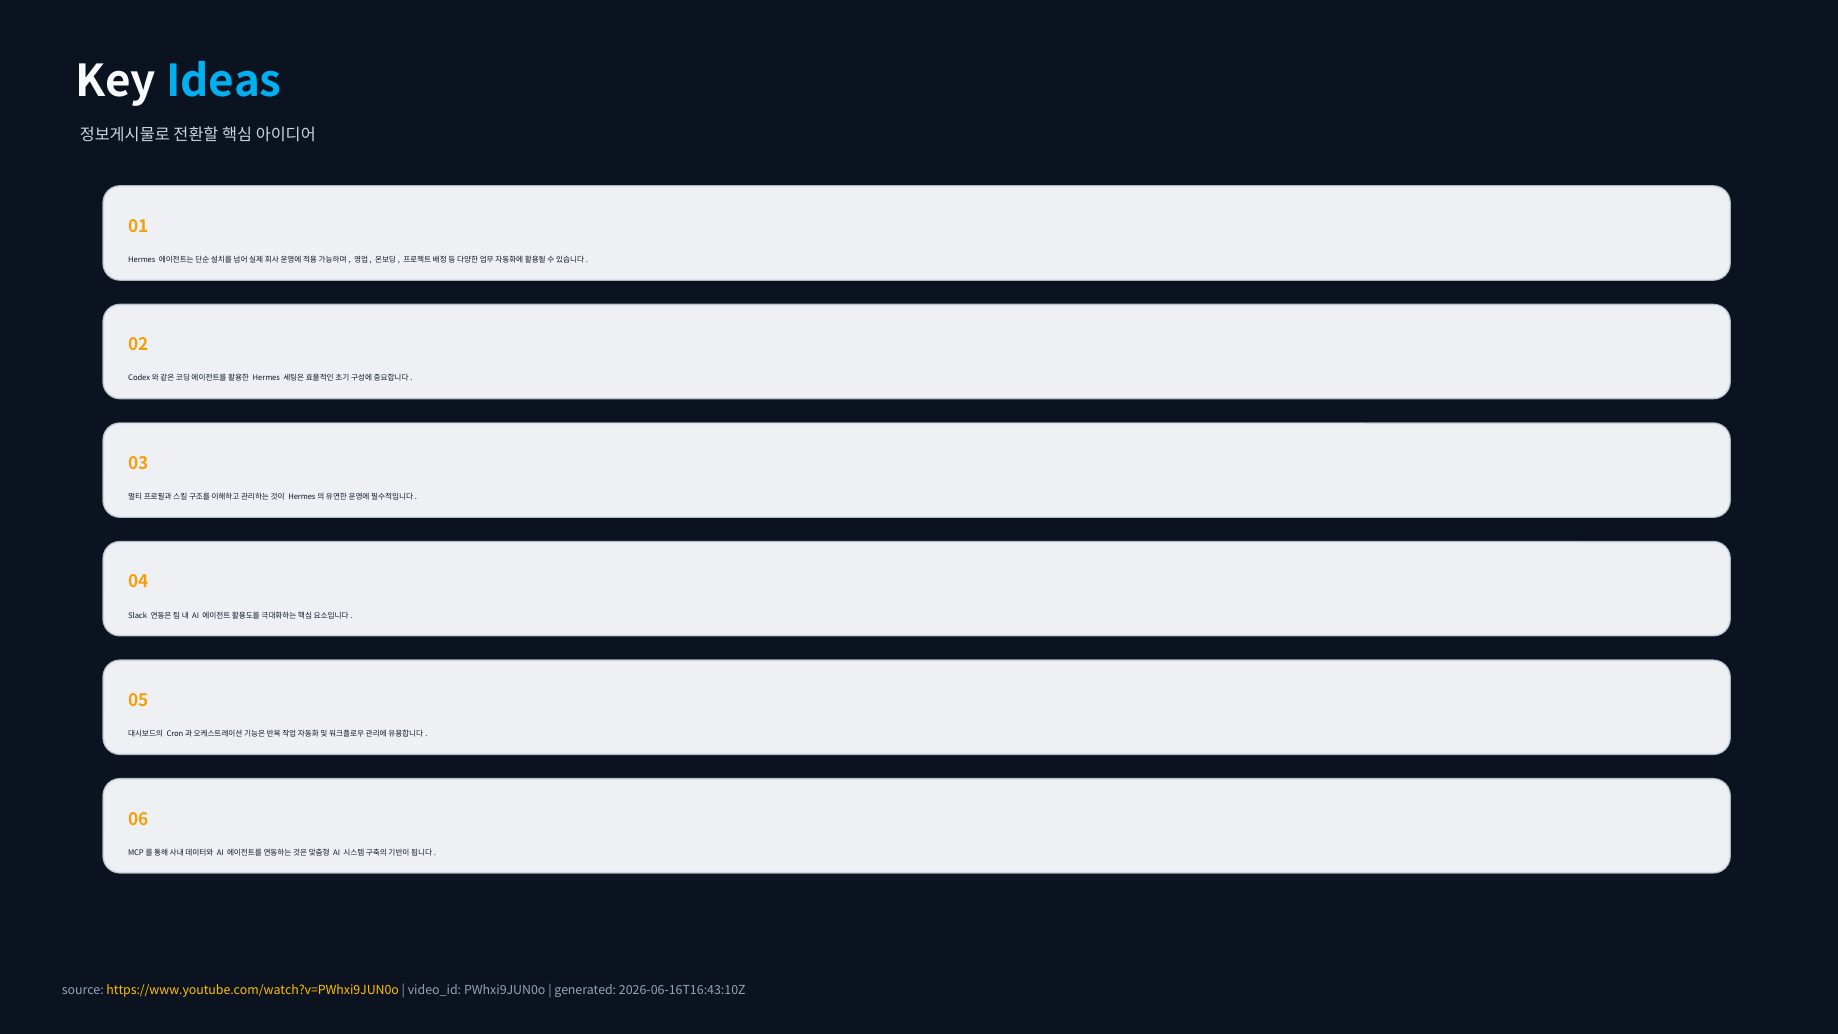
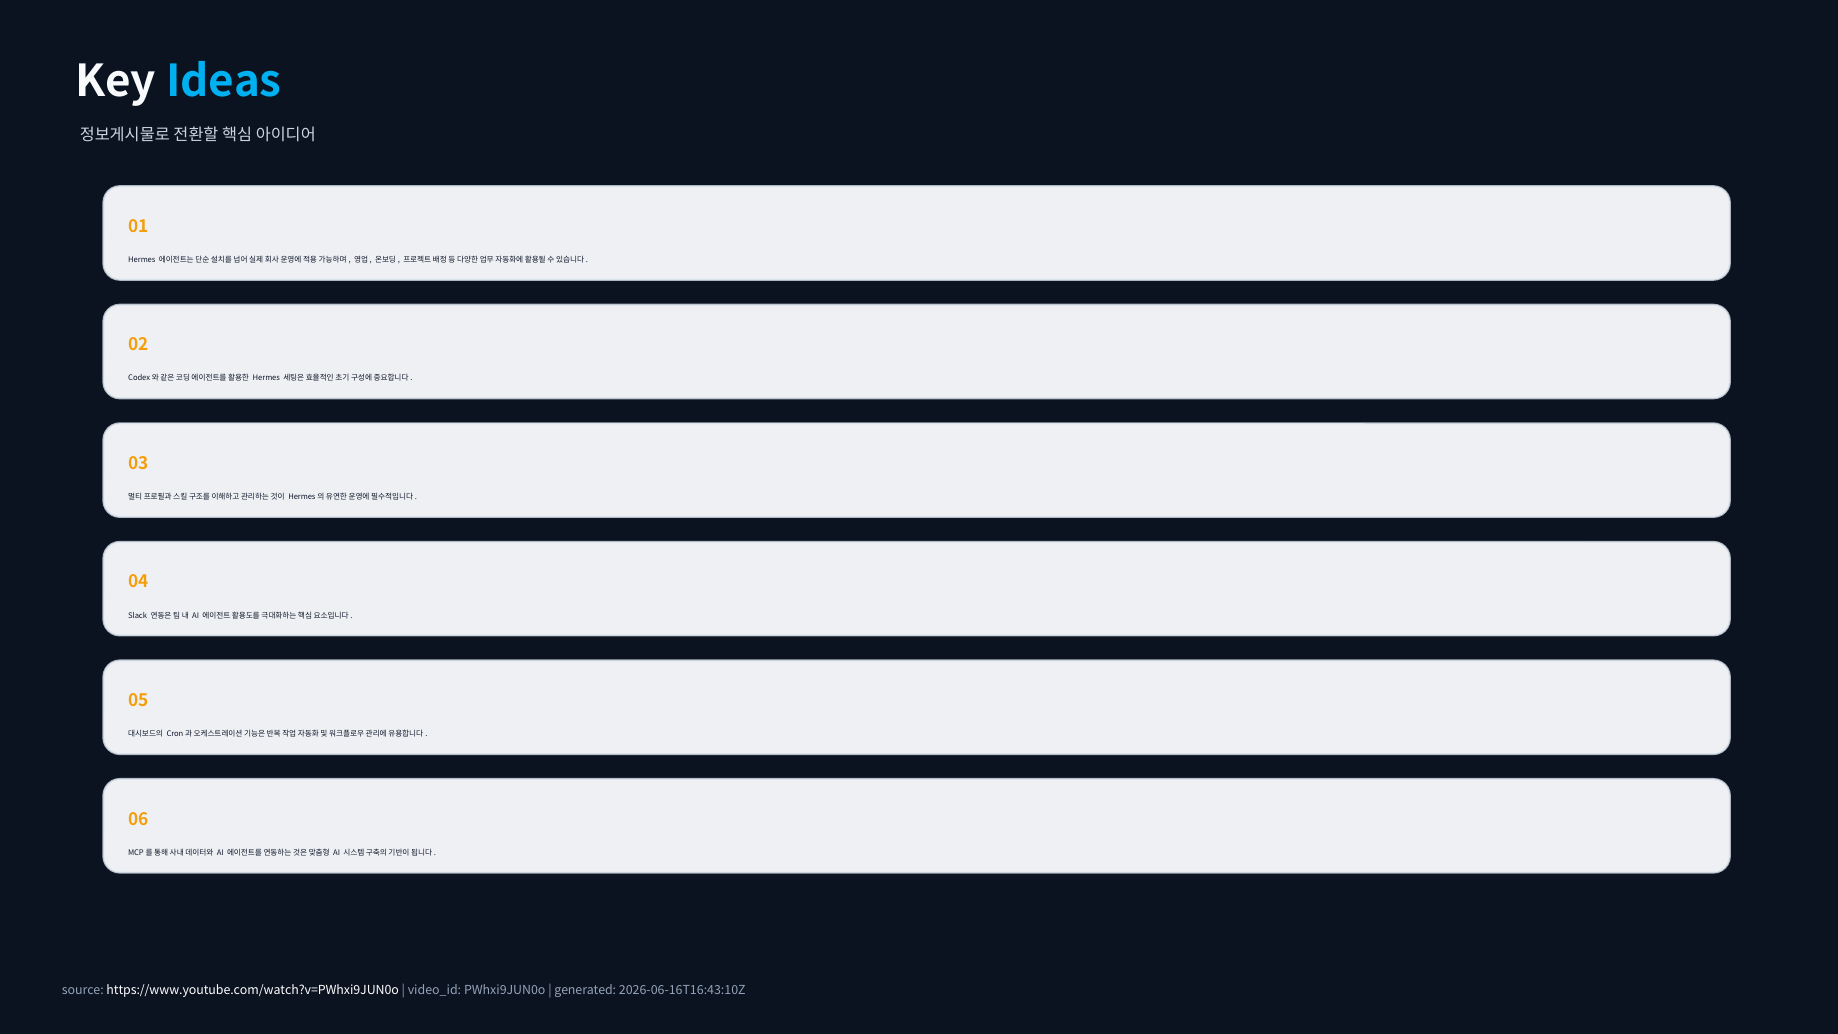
https://www.youtube.com/watch?v=PWhxi9JUN0o colour: yellow -> white
